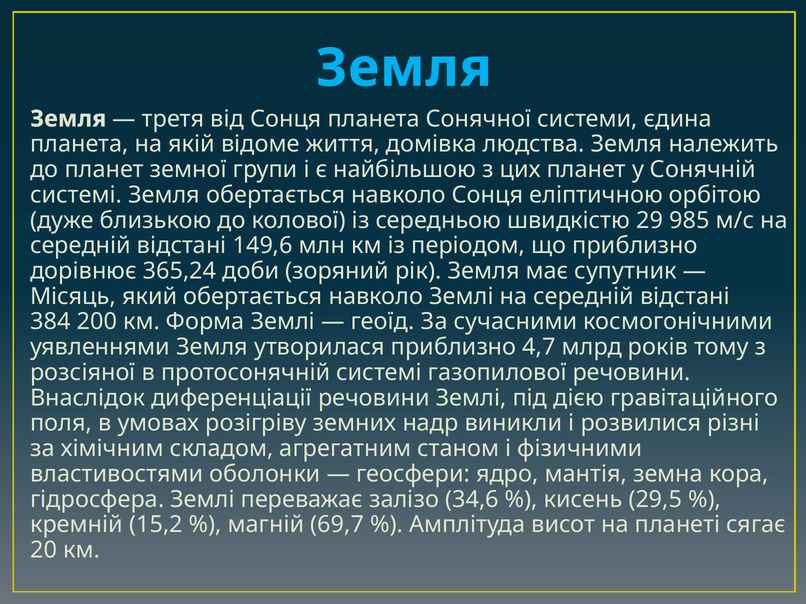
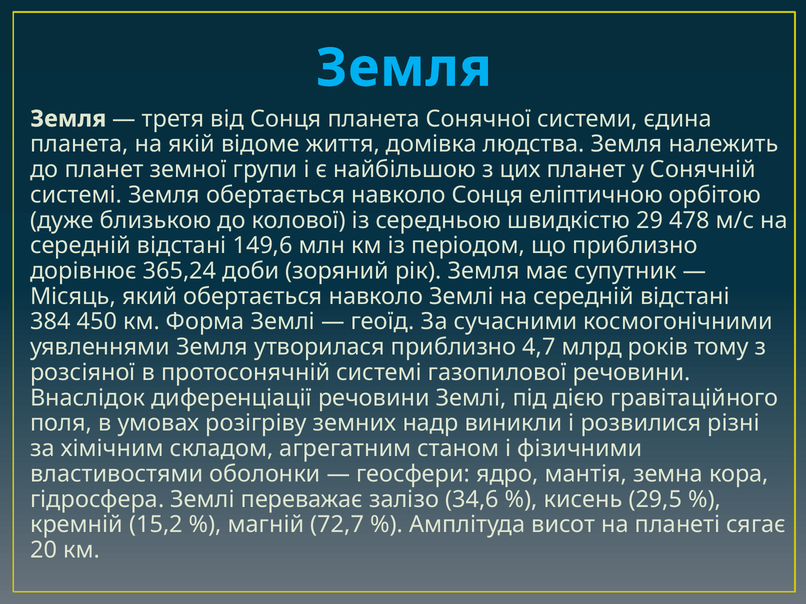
985: 985 -> 478
200: 200 -> 450
69,7: 69,7 -> 72,7
